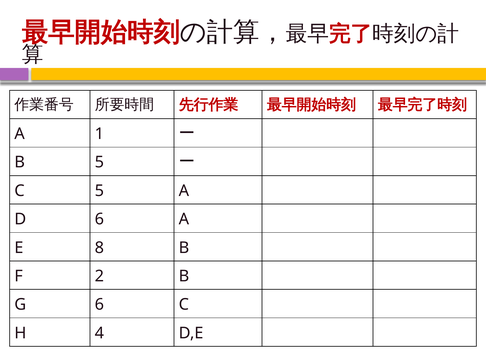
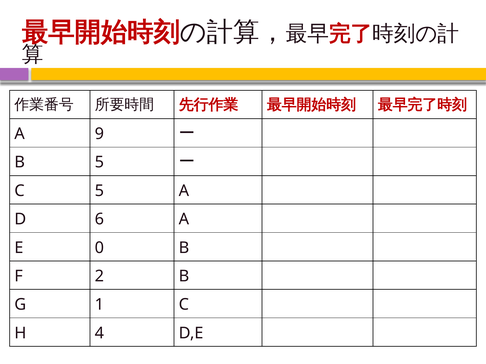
1: 1 -> 9
8: 8 -> 0
G 6: 6 -> 1
